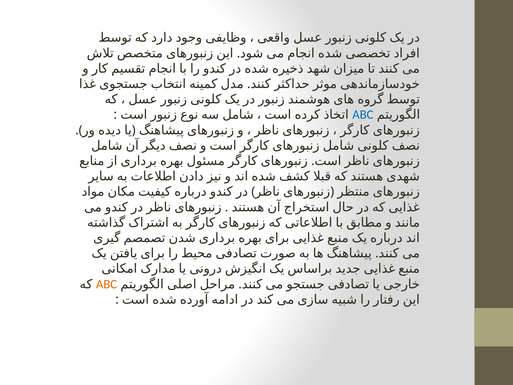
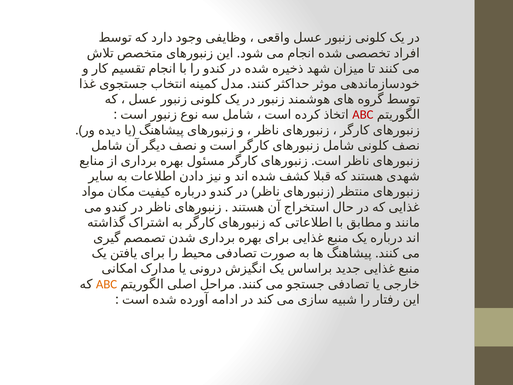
ABC at (363, 115) colour: blue -> red
